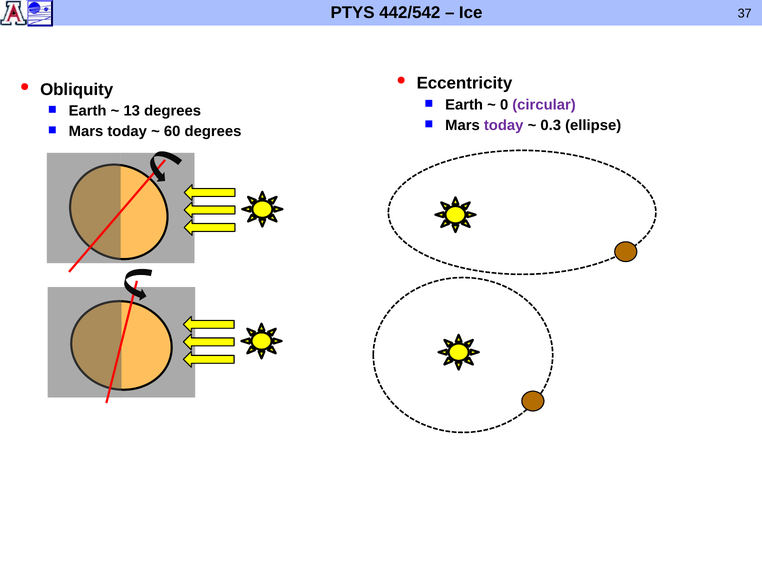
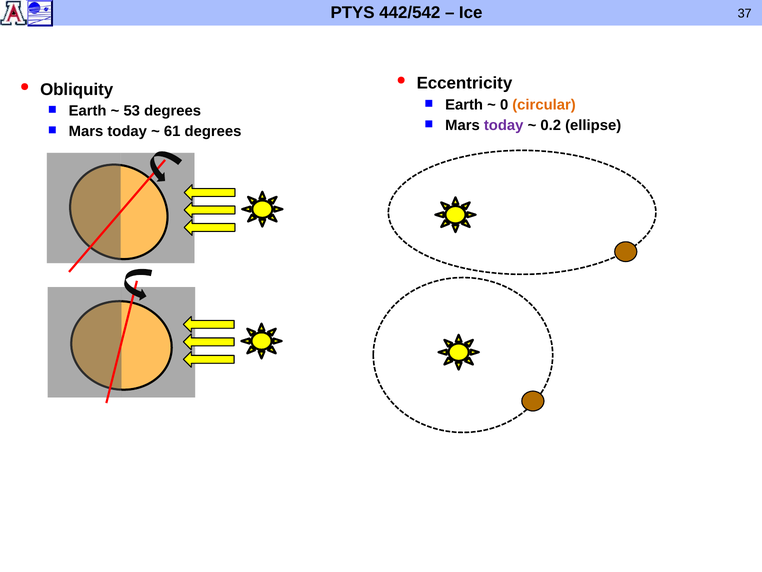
circular colour: purple -> orange
13: 13 -> 53
0.3: 0.3 -> 0.2
60: 60 -> 61
